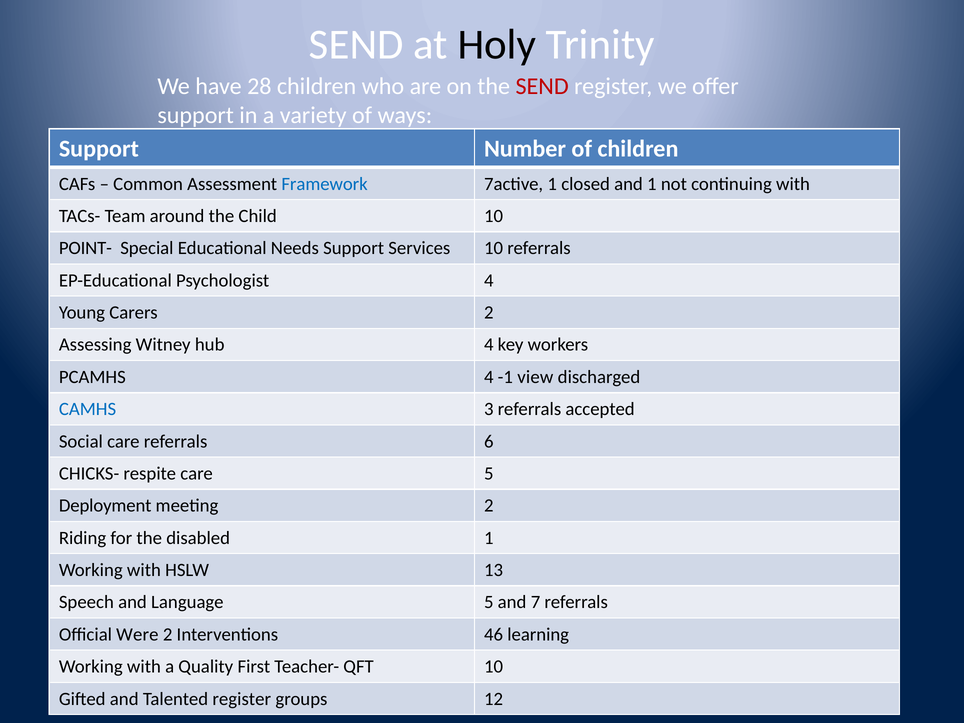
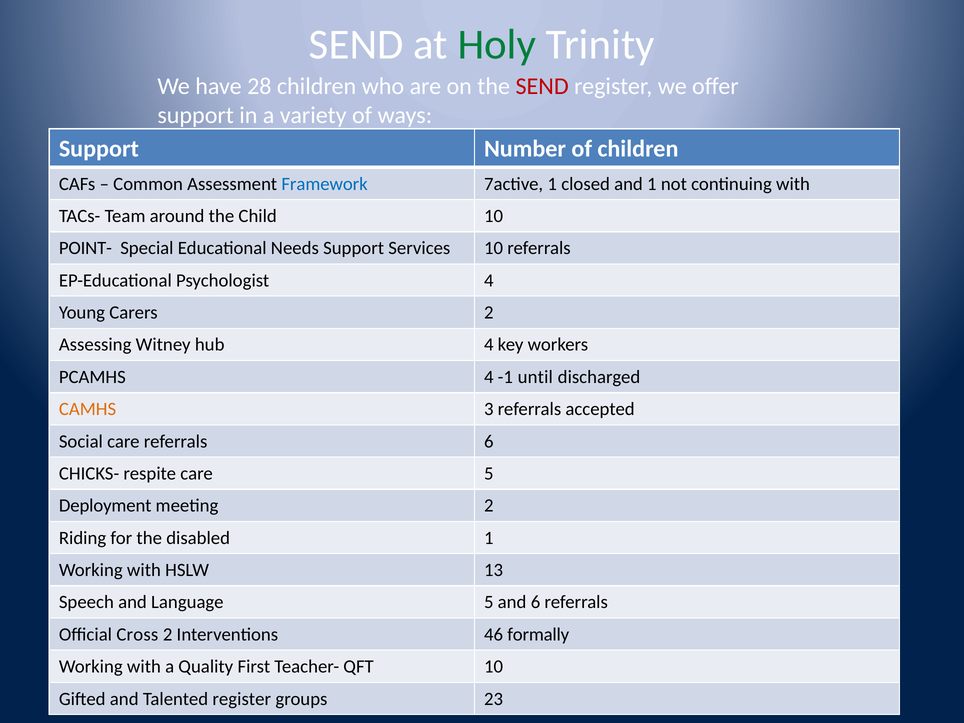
Holy colour: black -> green
view: view -> until
CAMHS colour: blue -> orange
and 7: 7 -> 6
Were: Were -> Cross
learning: learning -> formally
12: 12 -> 23
